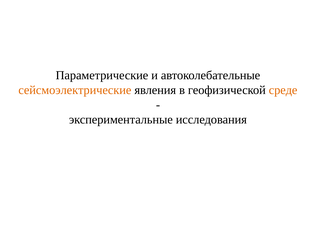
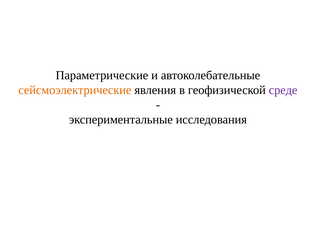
среде colour: orange -> purple
